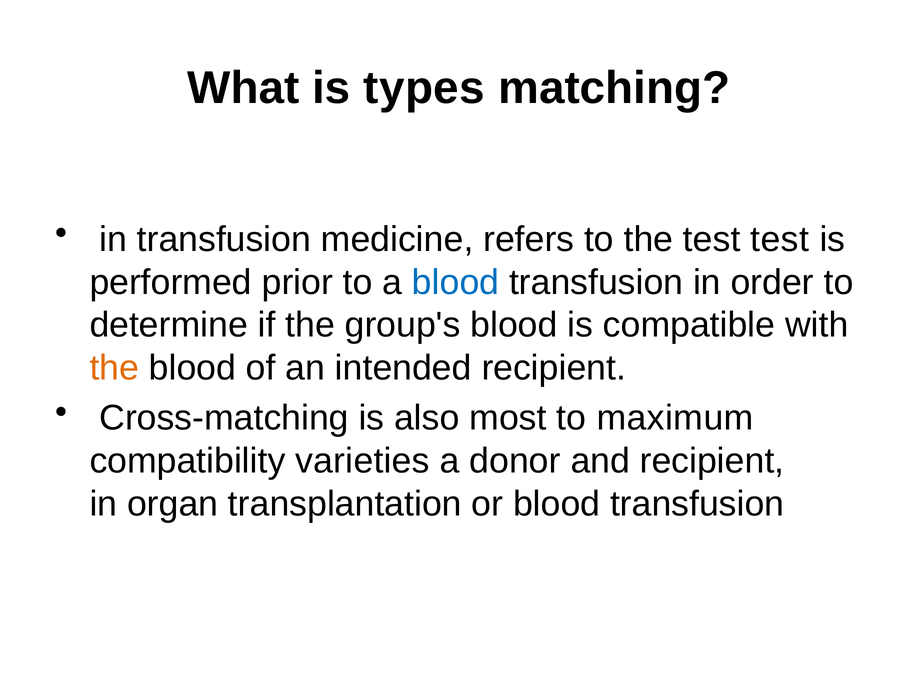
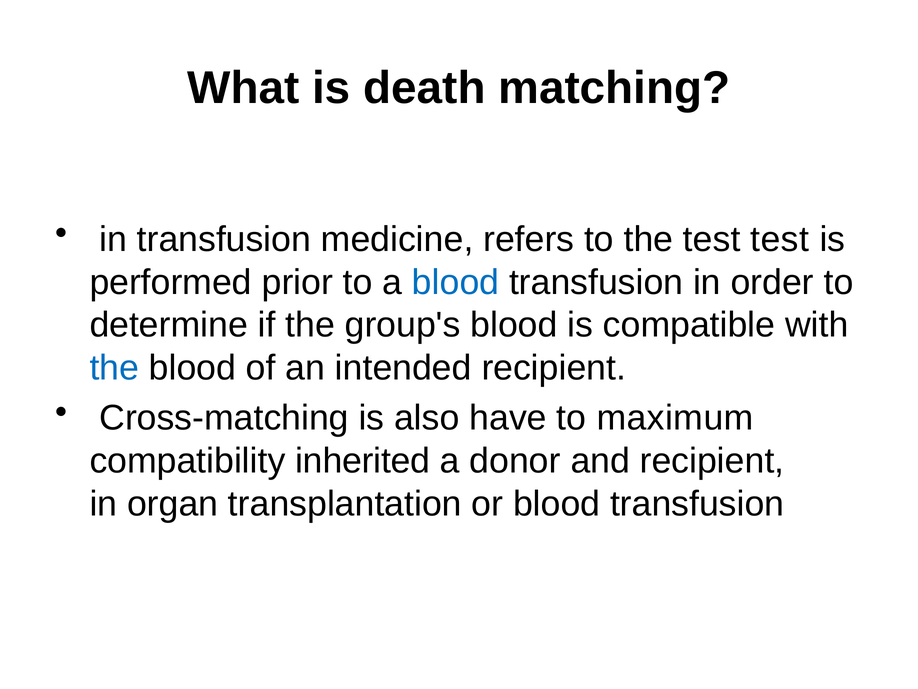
types: types -> death
the at (114, 368) colour: orange -> blue
most: most -> have
varieties: varieties -> inherited
